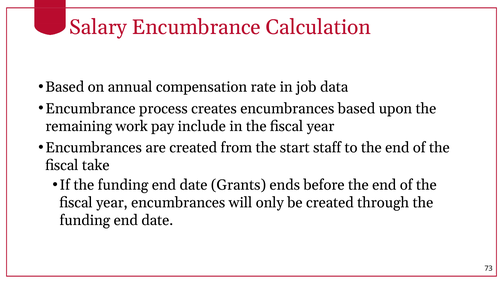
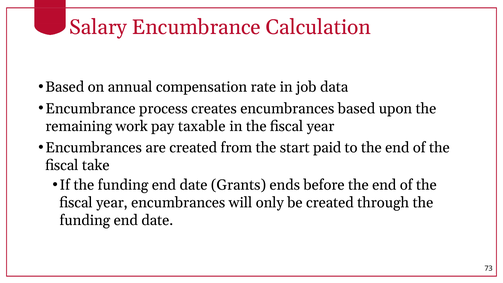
include: include -> taxable
staff: staff -> paid
